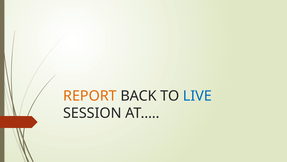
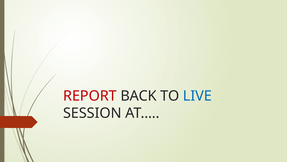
REPORT colour: orange -> red
